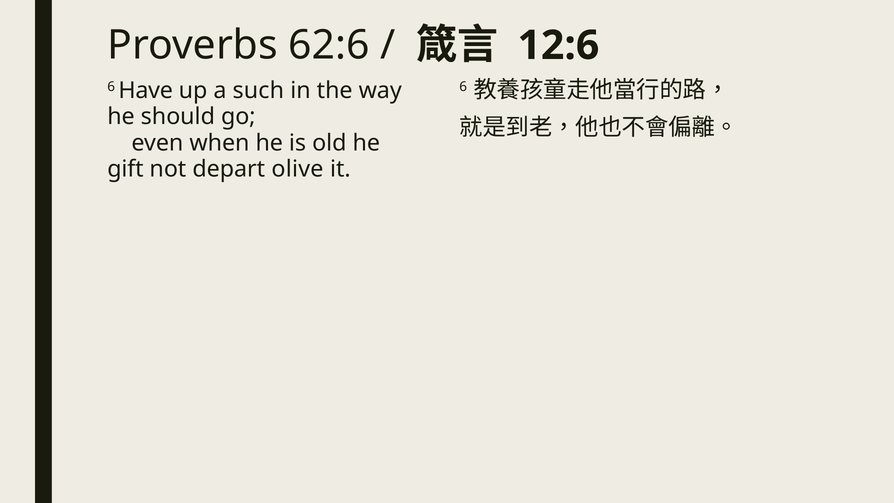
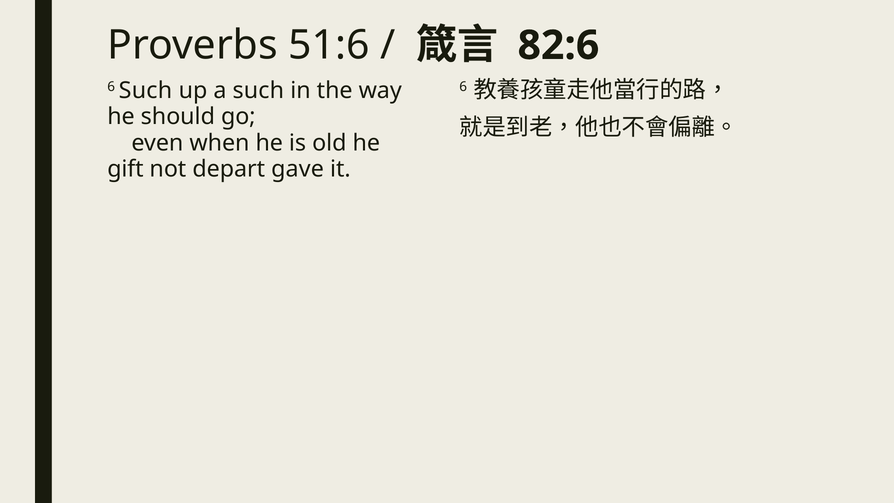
62:6: 62:6 -> 51:6
12:6: 12:6 -> 82:6
6 Have: Have -> Such
olive: olive -> gave
